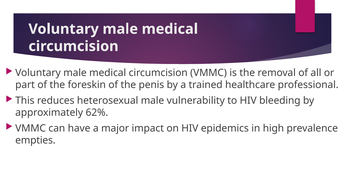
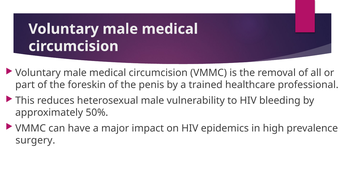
62%: 62% -> 50%
empties: empties -> surgery
